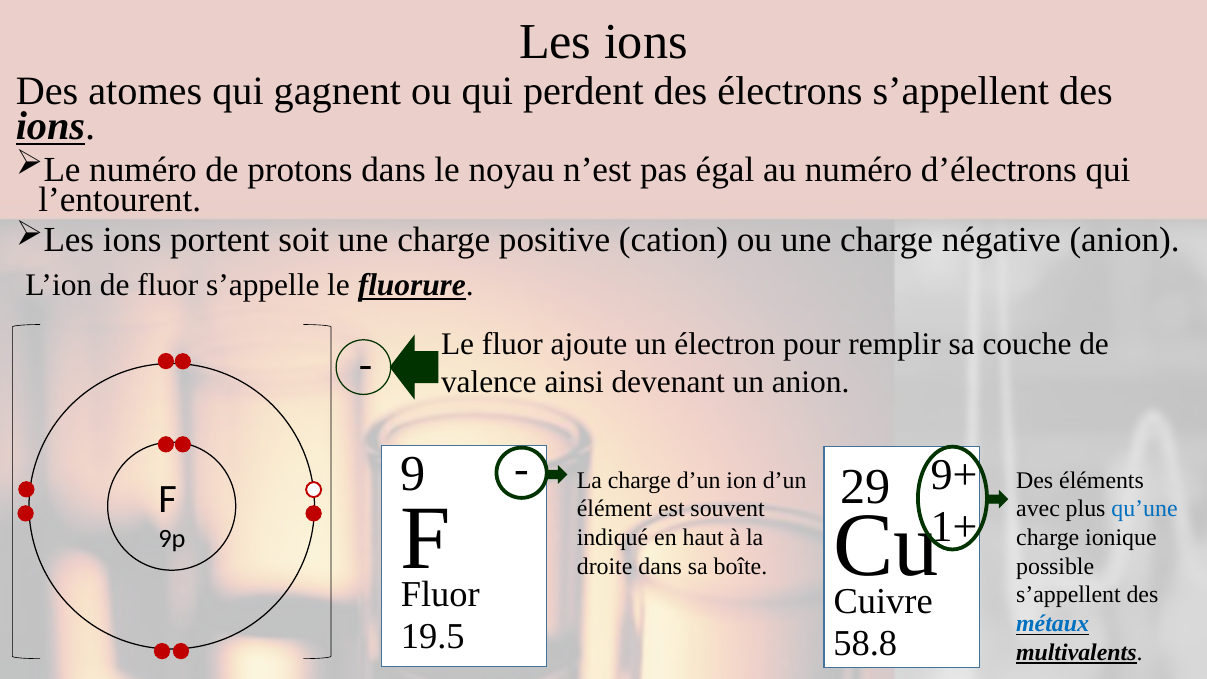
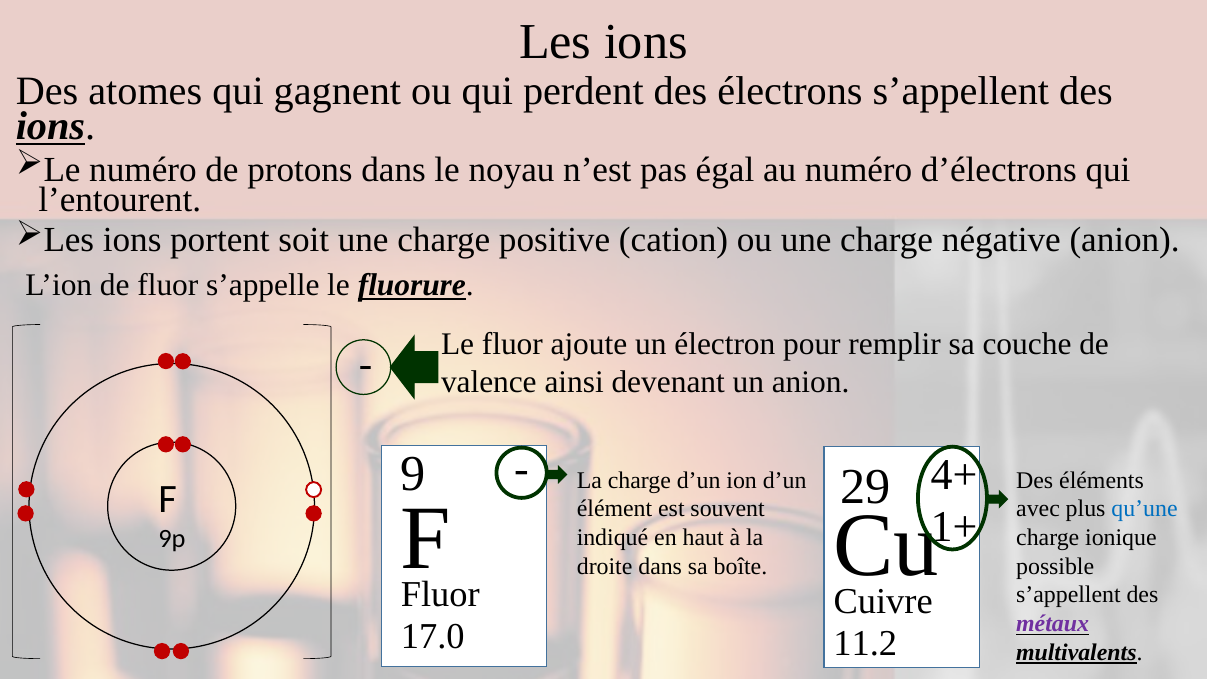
9+: 9+ -> 4+
métaux colour: blue -> purple
19.5: 19.5 -> 17.0
58.8: 58.8 -> 11.2
